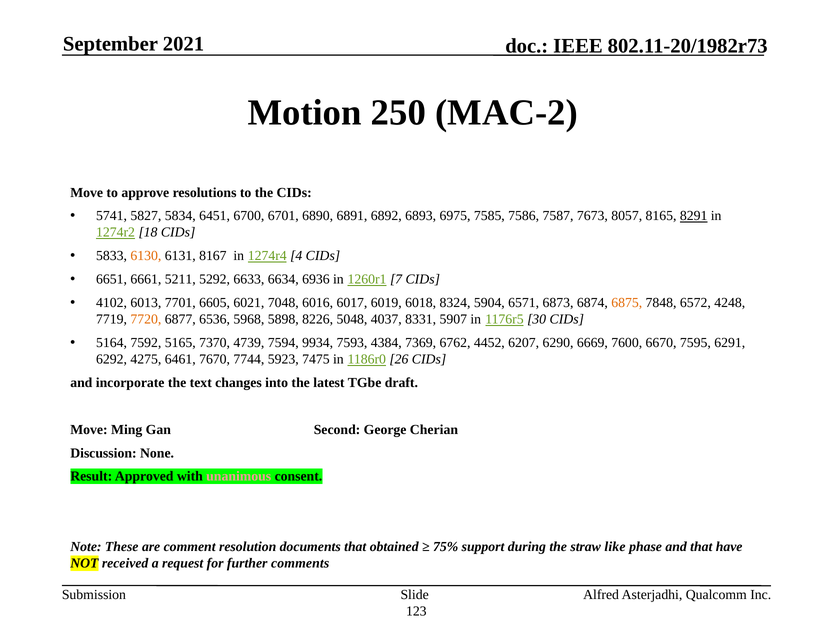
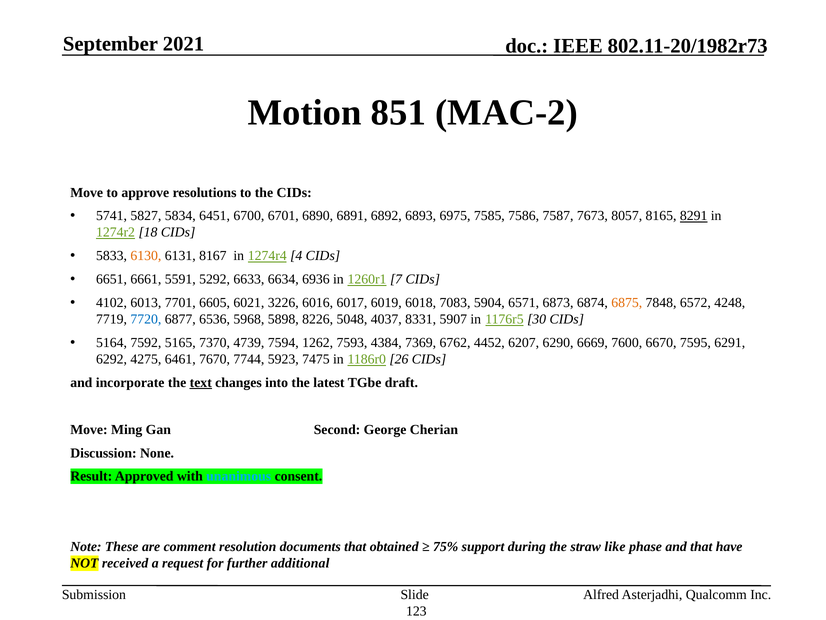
250: 250 -> 851
5211: 5211 -> 5591
7048: 7048 -> 3226
8324: 8324 -> 7083
7720 colour: orange -> blue
9934: 9934 -> 1262
text underline: none -> present
unanimous colour: pink -> light blue
comments: comments -> additional
